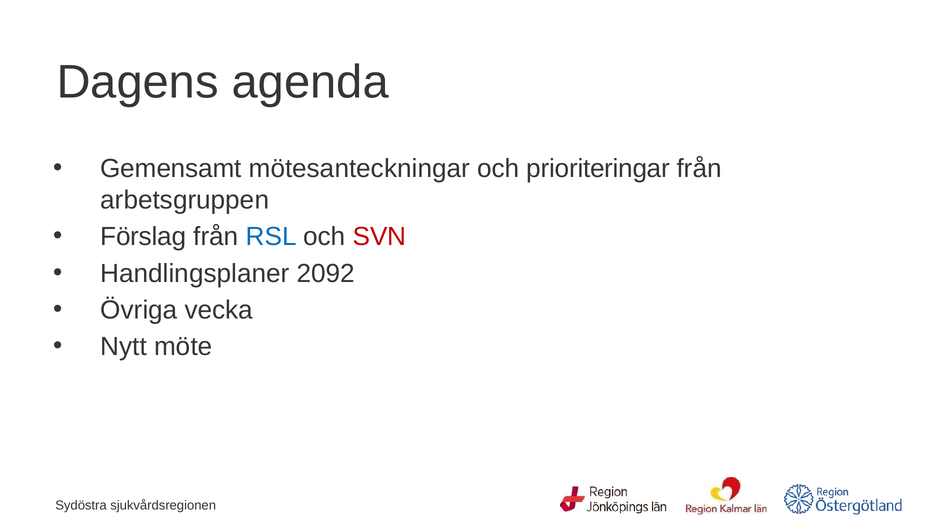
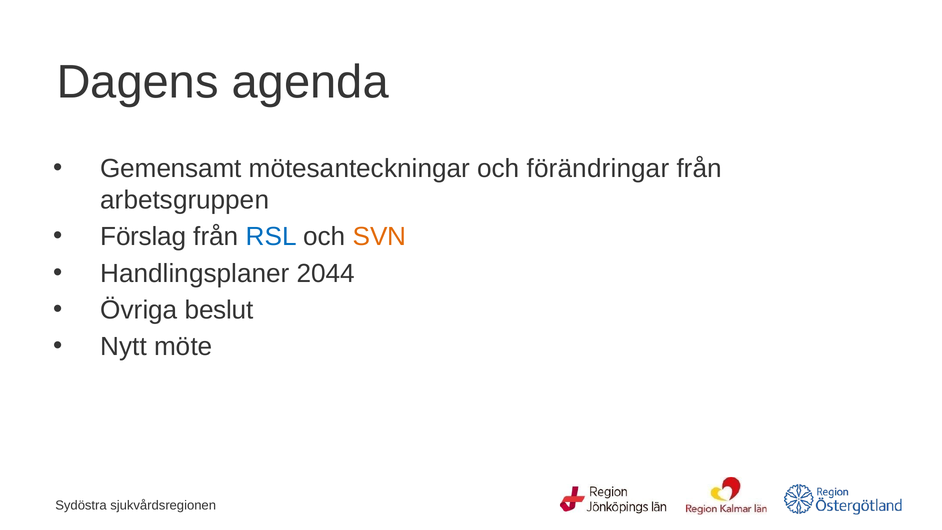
prioriteringar: prioriteringar -> förändringar
SVN colour: red -> orange
2092: 2092 -> 2044
vecka: vecka -> beslut
